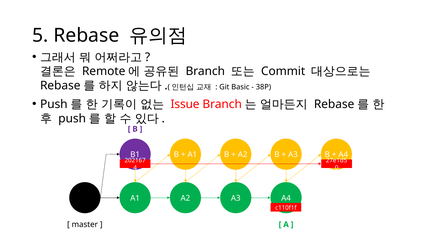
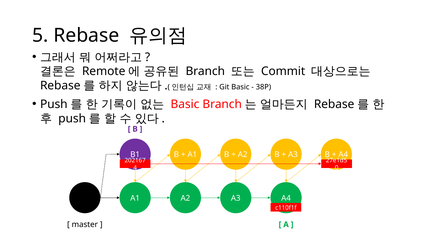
Issue at (185, 104): Issue -> Basic
